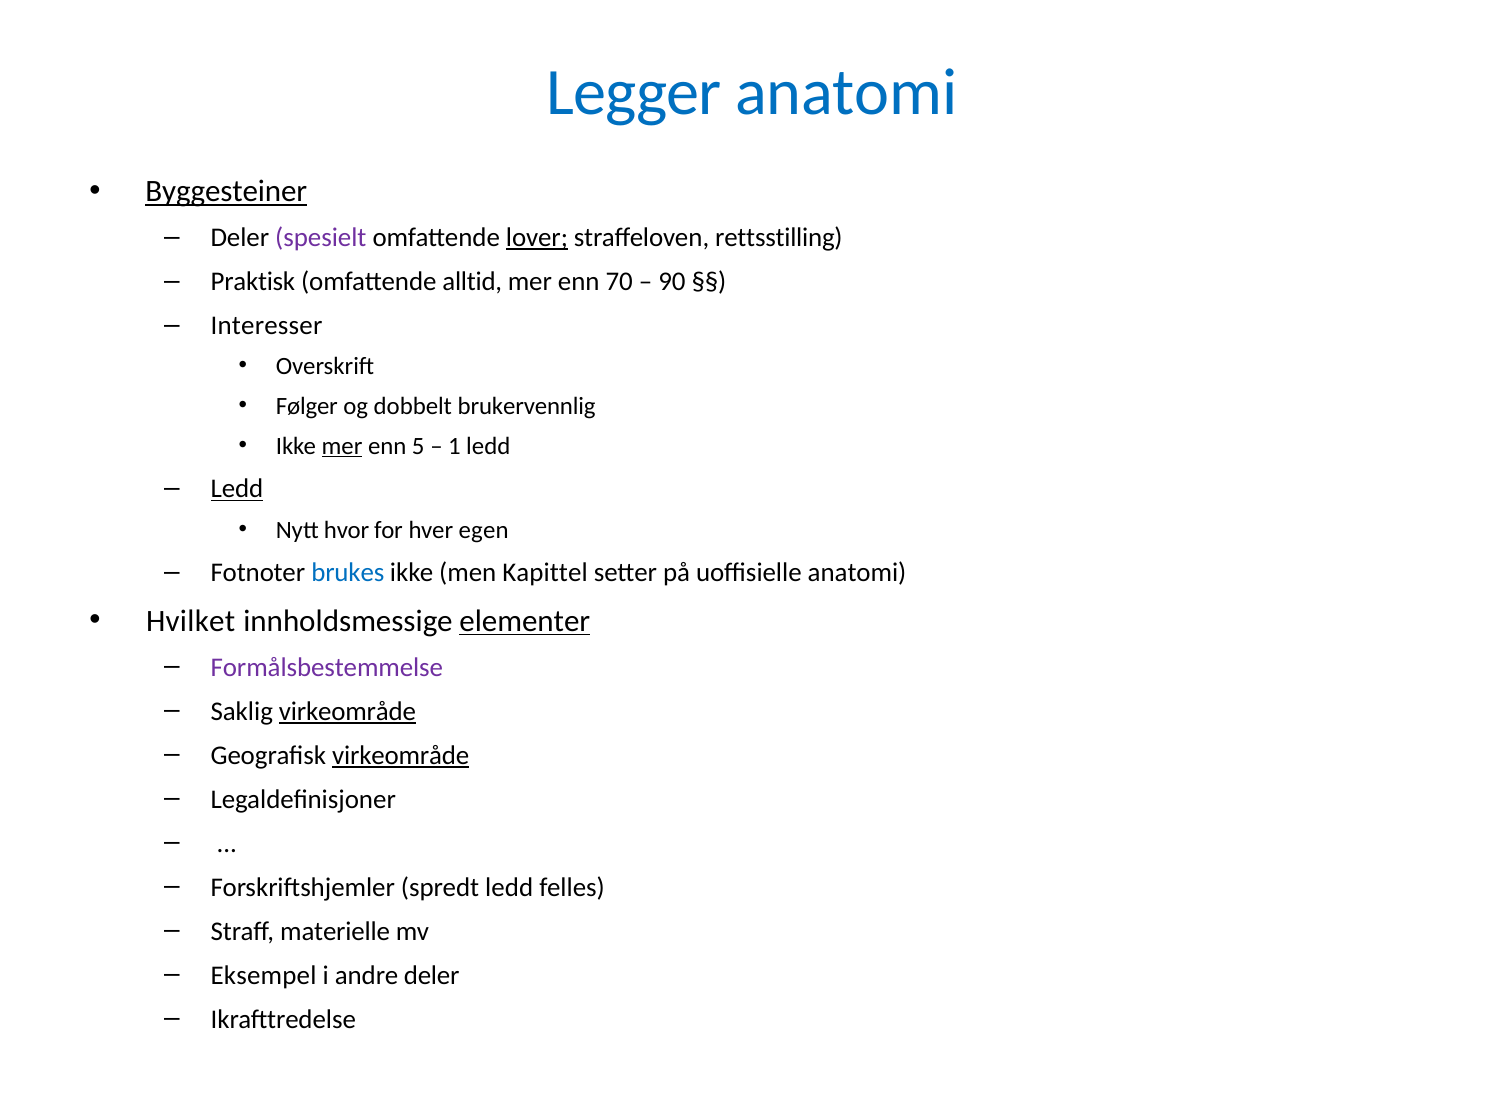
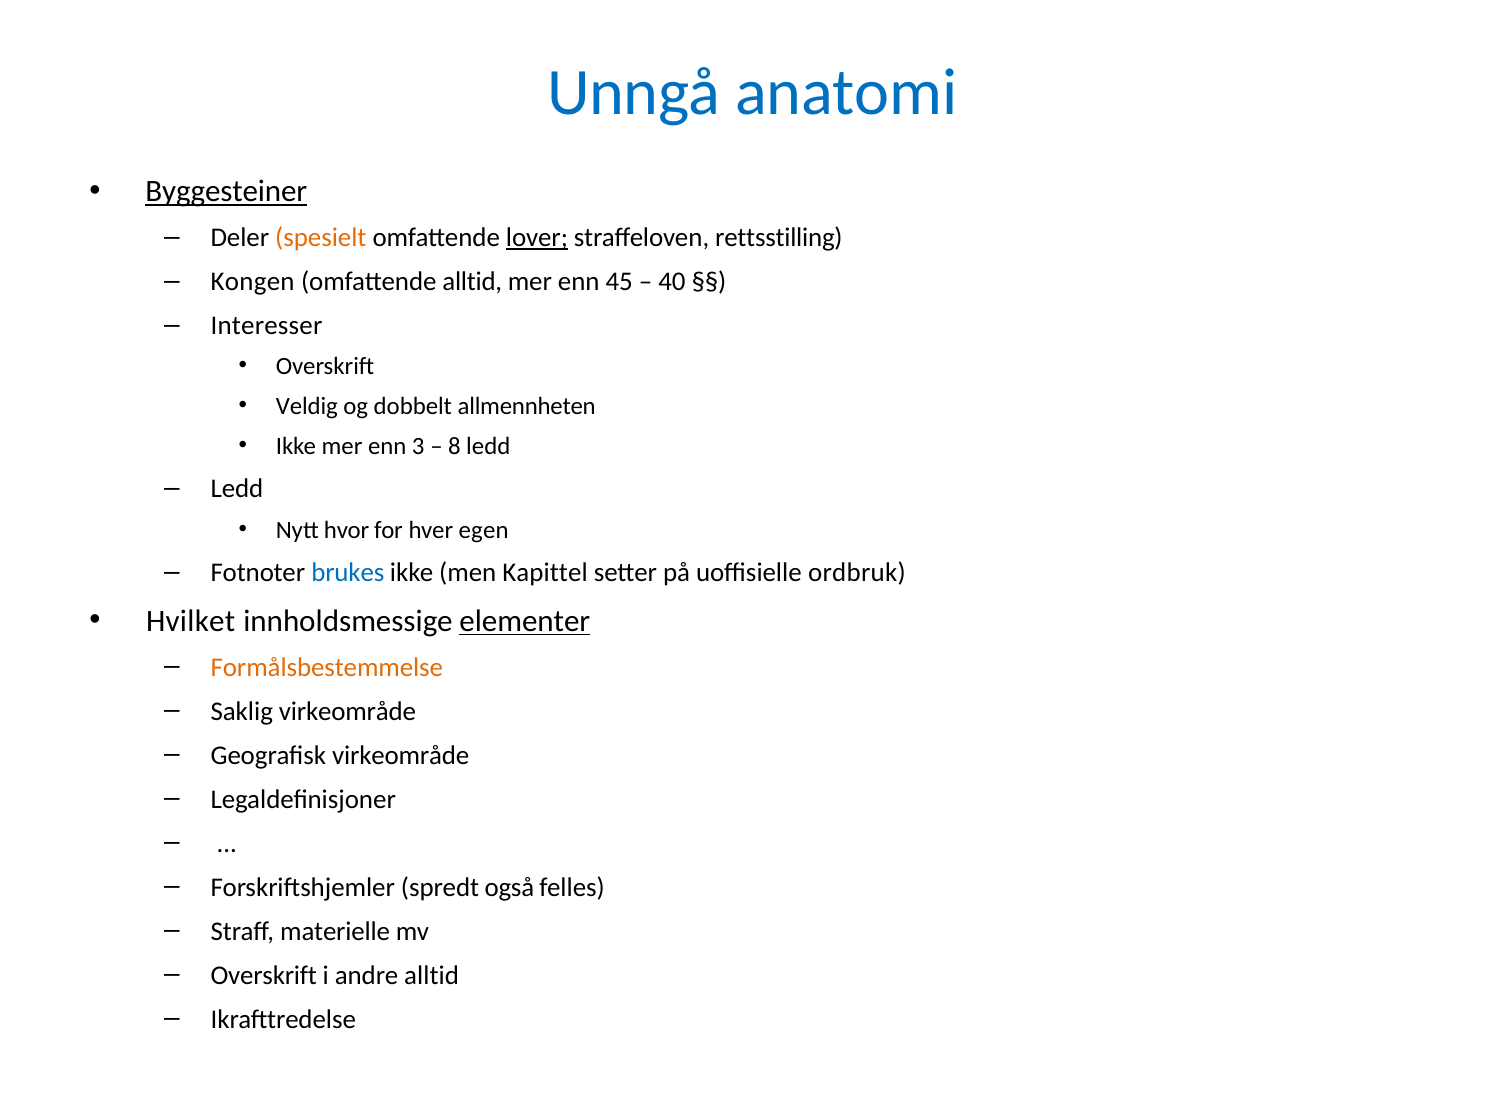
Legger: Legger -> Unngå
spesielt colour: purple -> orange
Praktisk: Praktisk -> Kongen
70: 70 -> 45
90: 90 -> 40
Følger: Følger -> Veldig
brukervennlig: brukervennlig -> allmennheten
mer at (342, 446) underline: present -> none
5: 5 -> 3
1: 1 -> 8
Ledd at (237, 489) underline: present -> none
uoffisielle anatomi: anatomi -> ordbruk
Formålsbestemmelse colour: purple -> orange
virkeområde at (347, 711) underline: present -> none
virkeområde at (401, 755) underline: present -> none
spredt ledd: ledd -> også
Eksempel at (264, 975): Eksempel -> Overskrift
andre deler: deler -> alltid
